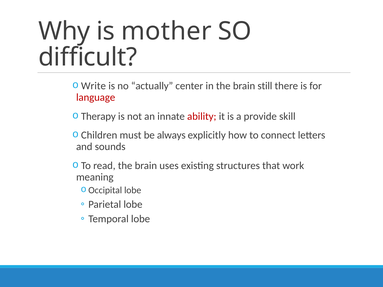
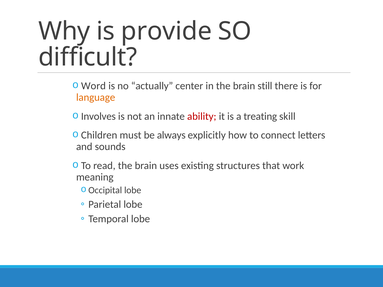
mother: mother -> provide
Write: Write -> Word
language colour: red -> orange
Therapy: Therapy -> Involves
provide: provide -> treating
